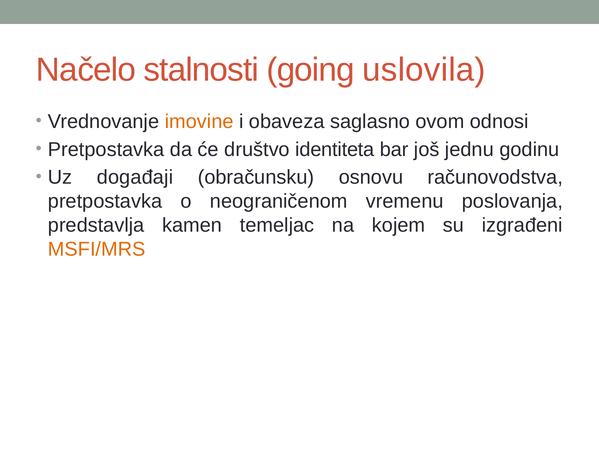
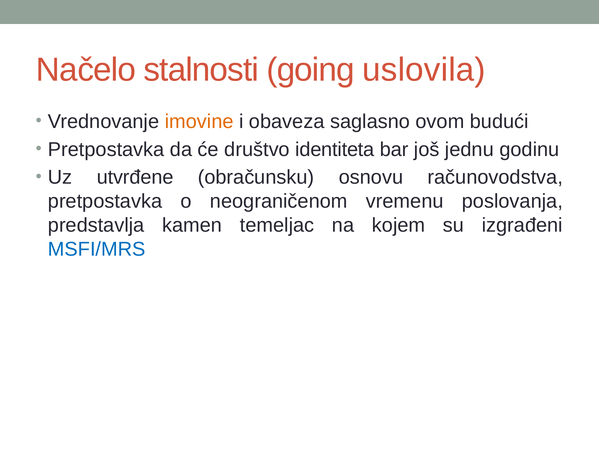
odnosi: odnosi -> budući
događaji: događaji -> utvrđene
MSFI/MRS colour: orange -> blue
